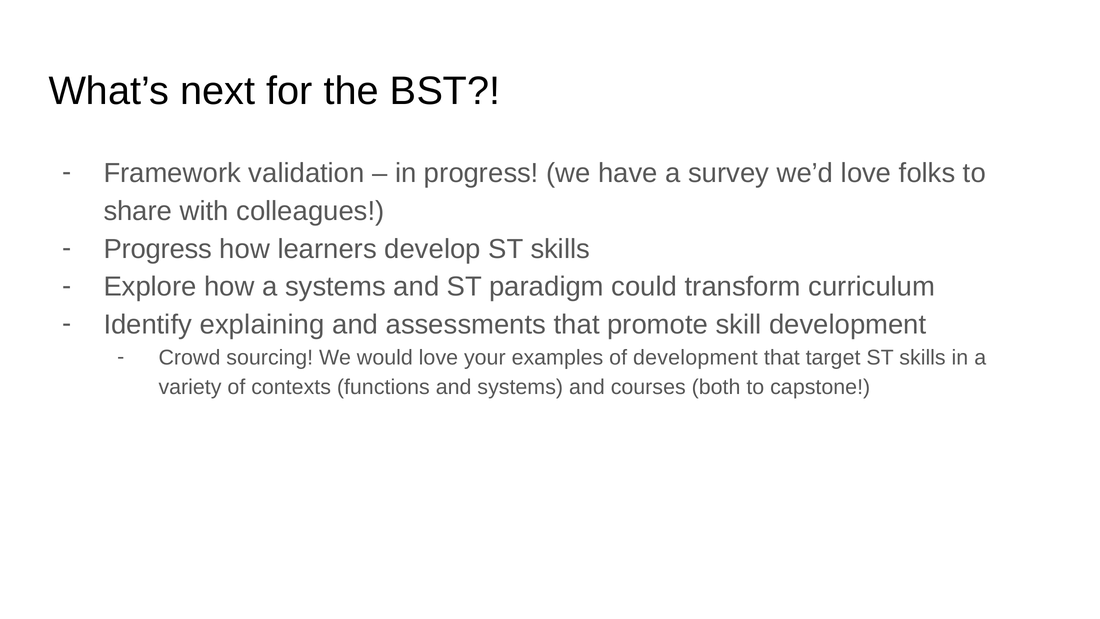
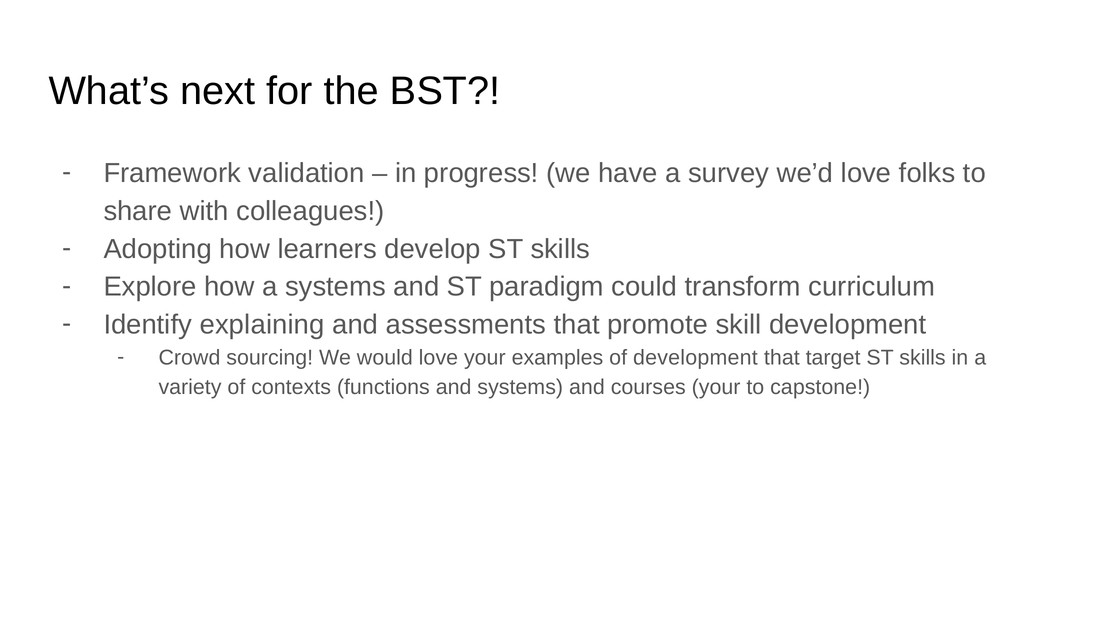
Progress at (158, 249): Progress -> Adopting
courses both: both -> your
